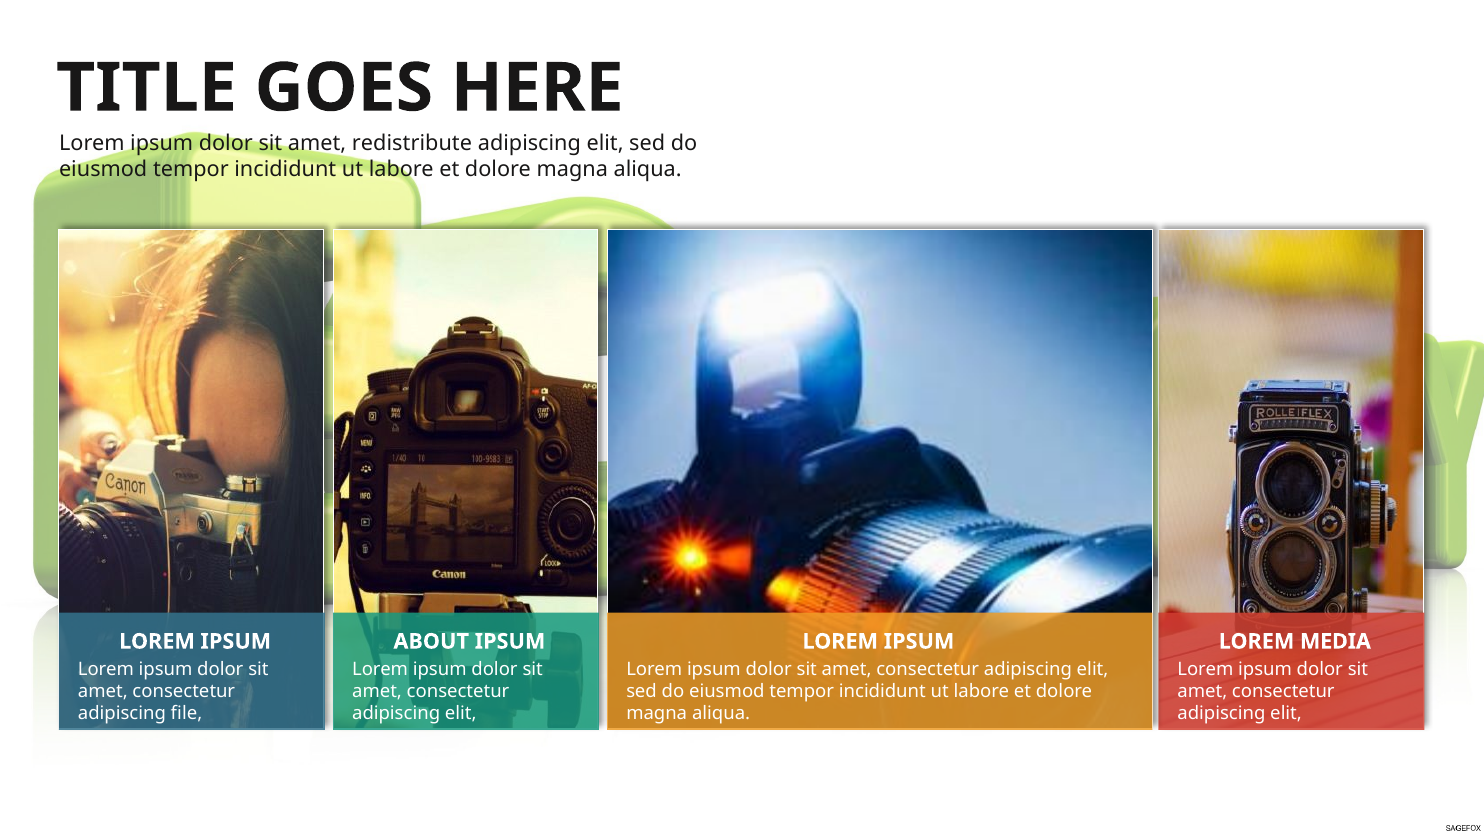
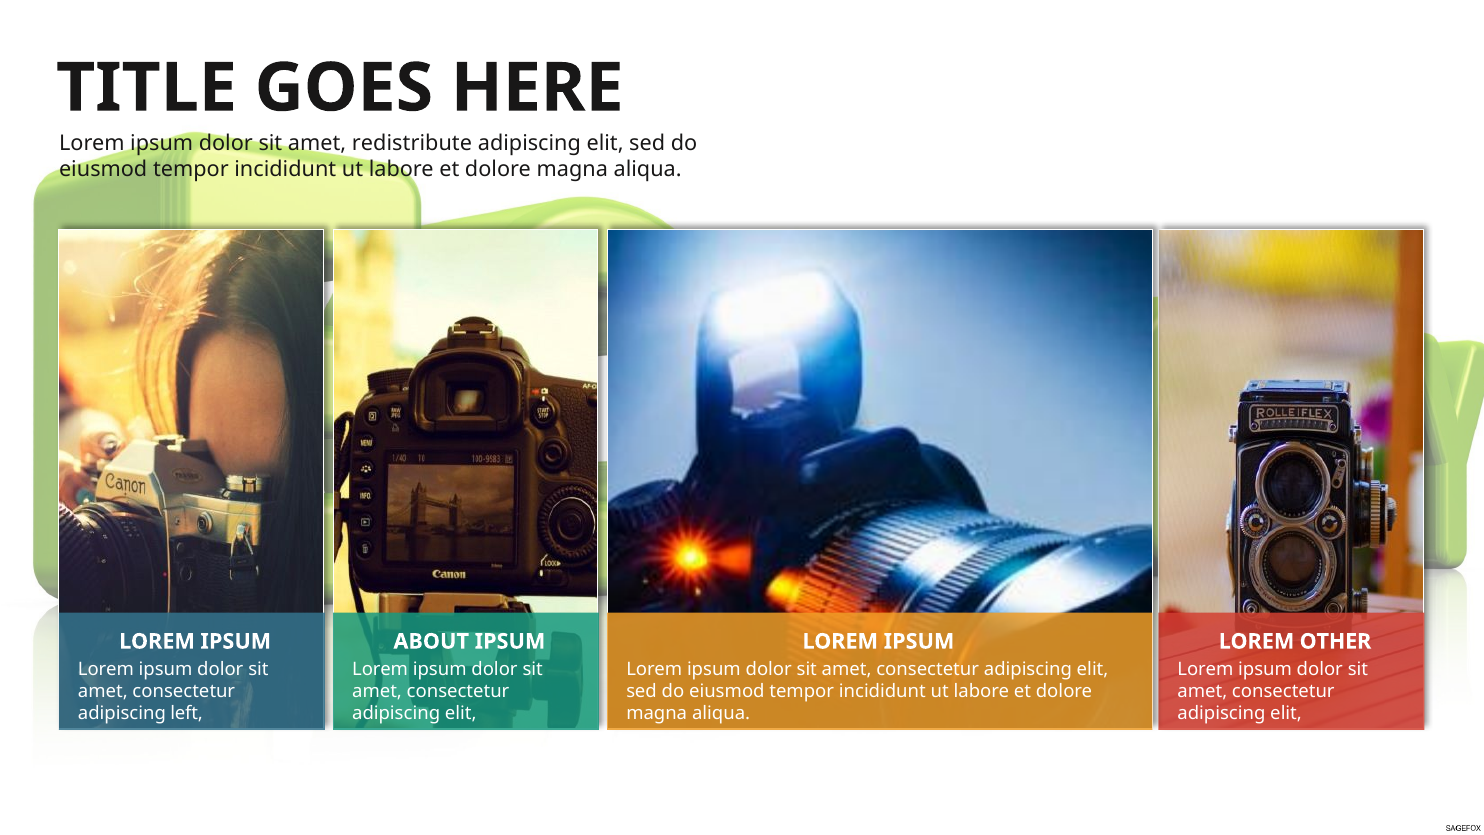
MEDIA: MEDIA -> OTHER
file: file -> left
